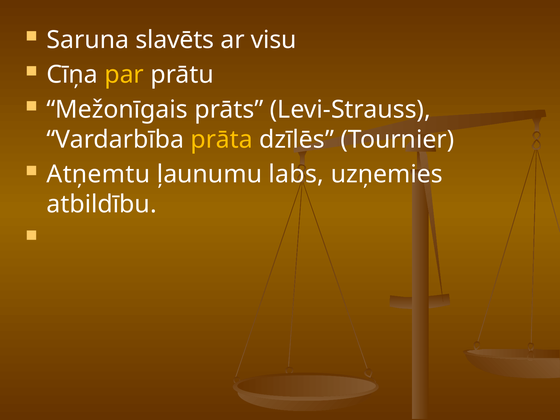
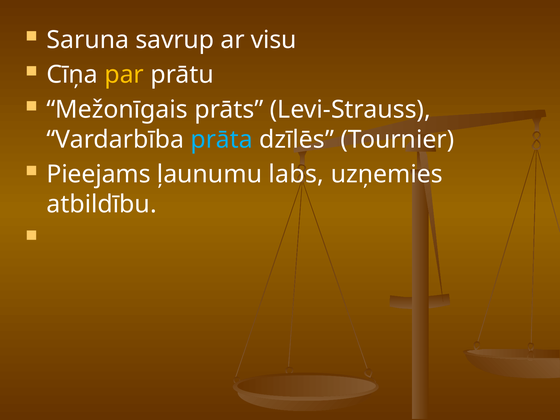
slavēts: slavēts -> savrup
prāta colour: yellow -> light blue
Atņemtu: Atņemtu -> Pieejams
